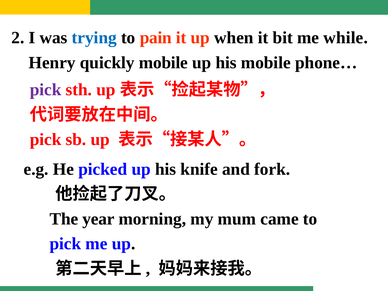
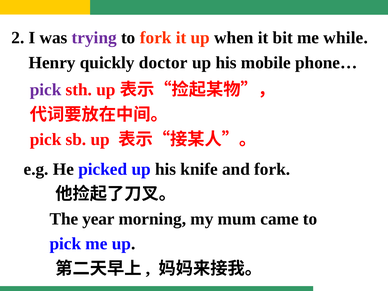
trying colour: blue -> purple
to pain: pain -> fork
quickly mobile: mobile -> doctor
